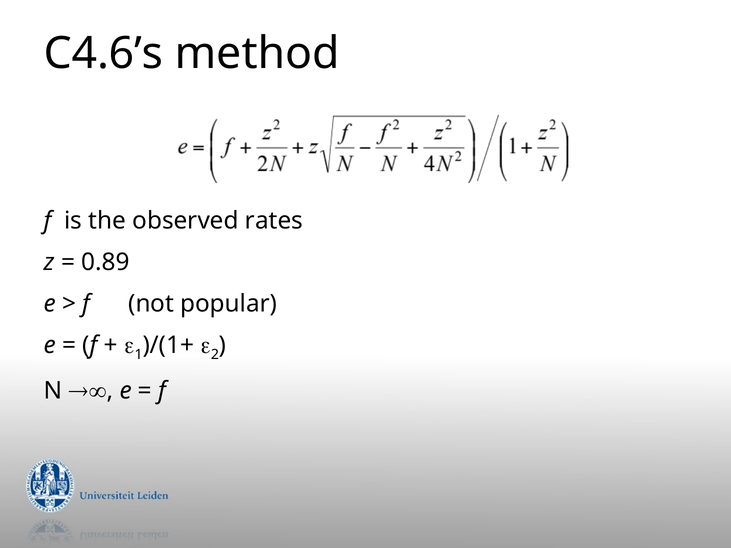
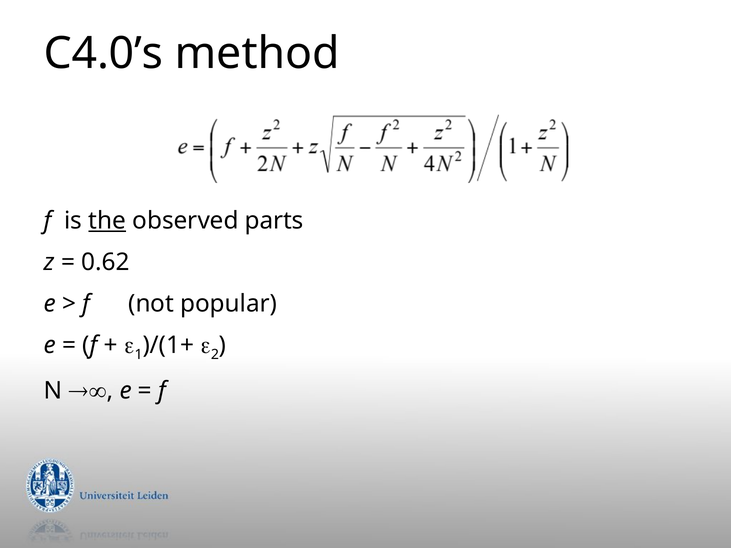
C4.6’s: C4.6’s -> C4.0’s
the underline: none -> present
rates: rates -> parts
0.89: 0.89 -> 0.62
